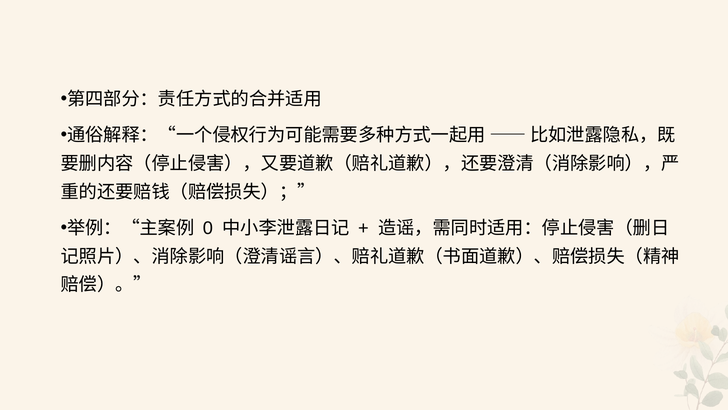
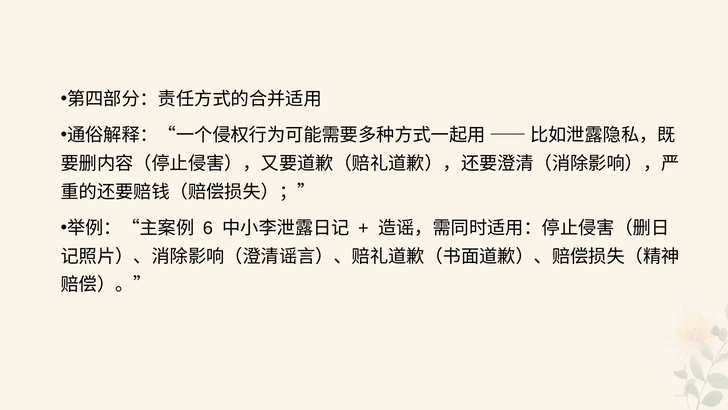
0: 0 -> 6
